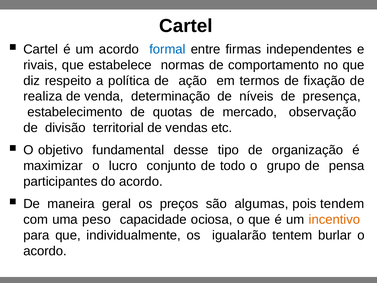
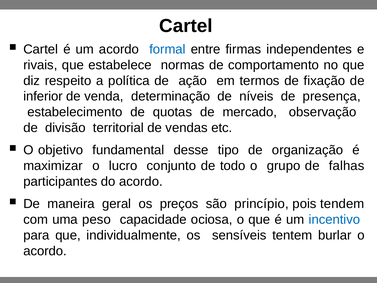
realiza: realiza -> inferior
pensa: pensa -> falhas
algumas: algumas -> princípio
incentivo colour: orange -> blue
igualarão: igualarão -> sensíveis
